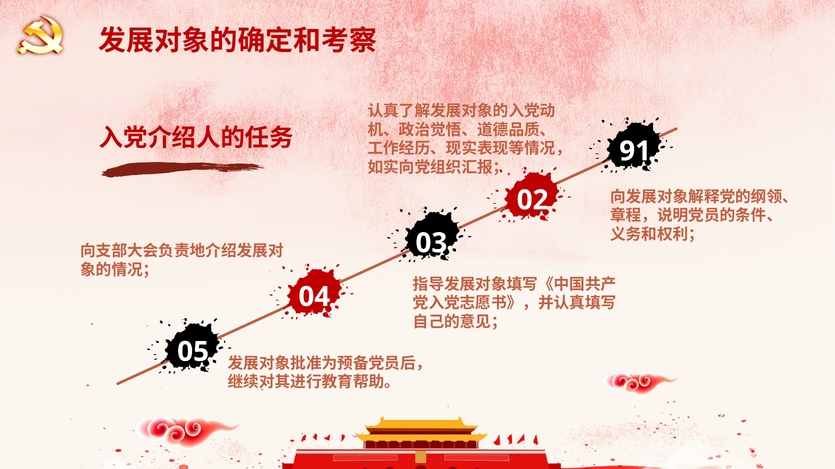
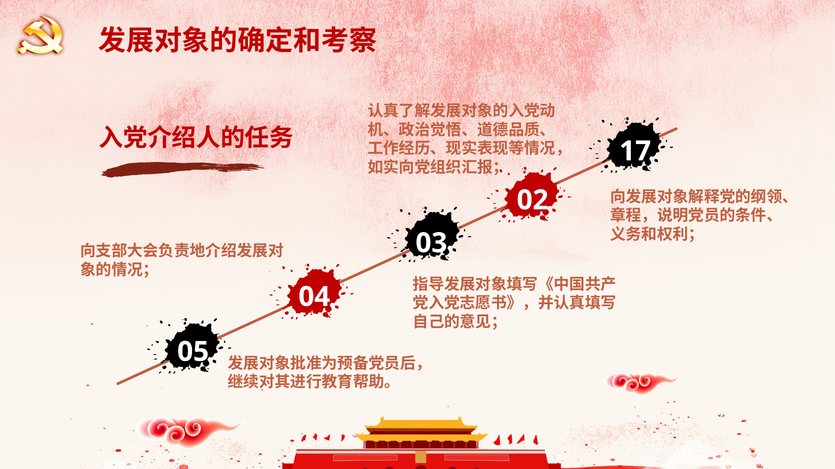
91: 91 -> 17
